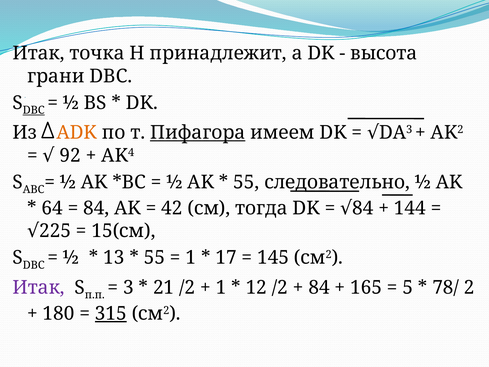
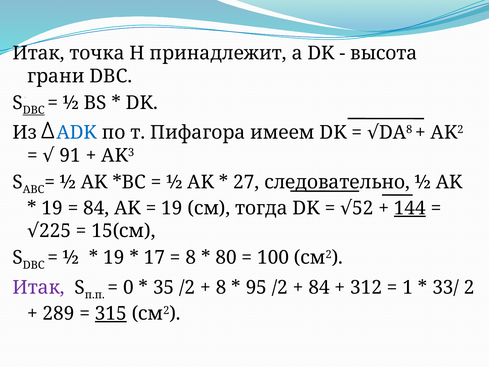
3 at (409, 130): 3 -> 8
ADK colour: orange -> blue
Пифагора underline: present -> none
4: 4 -> 3
92: 92 -> 91
55 at (246, 182): 55 -> 27
64 at (52, 208): 64 -> 19
42 at (172, 208): 42 -> 19
84 at (363, 208): 84 -> 52
144 underline: none -> present
13 at (114, 258): 13 -> 19
55 at (154, 258): 55 -> 17
1 at (191, 258): 1 -> 8
17: 17 -> 80
145: 145 -> 100
3 at (128, 287): 3 -> 0
21: 21 -> 35
1 at (221, 287): 1 -> 8
12: 12 -> 95
165: 165 -> 312
5: 5 -> 1
78/: 78/ -> 33/
180: 180 -> 289
